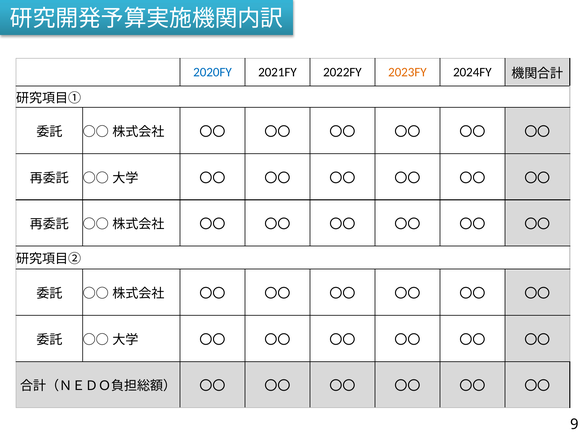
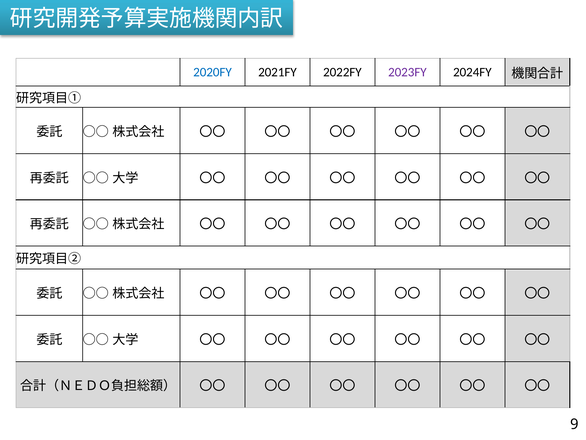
2023FY colour: orange -> purple
